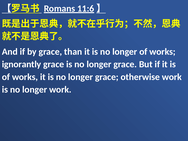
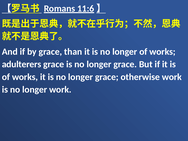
ignorantly: ignorantly -> adulterers
